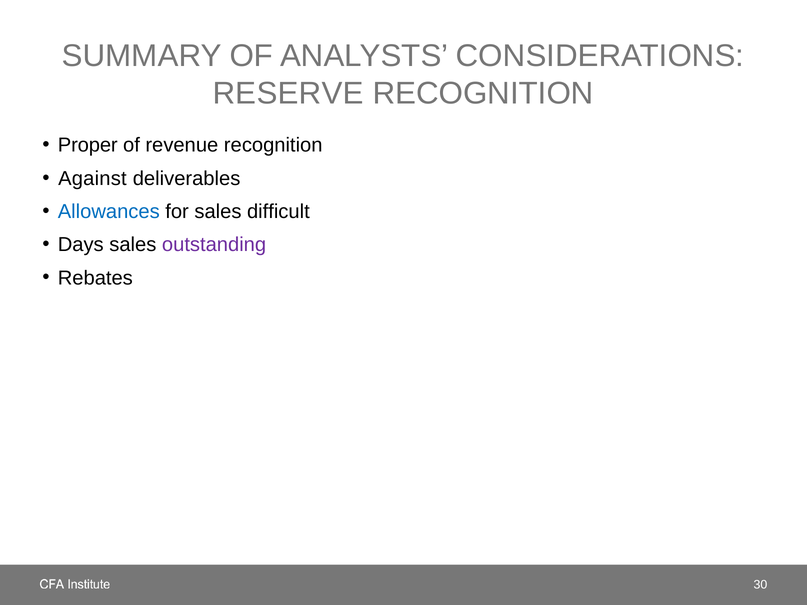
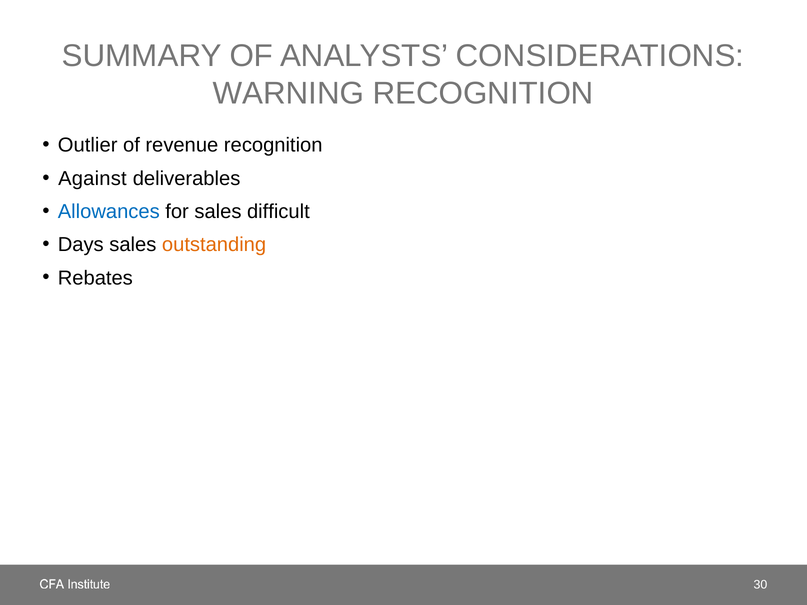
RESERVE: RESERVE -> WARNING
Proper: Proper -> Outlier
outstanding colour: purple -> orange
